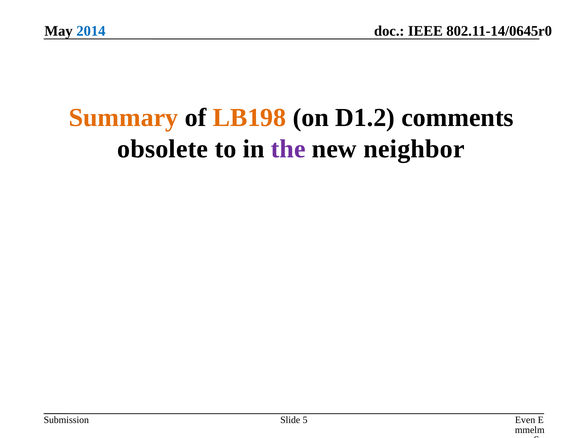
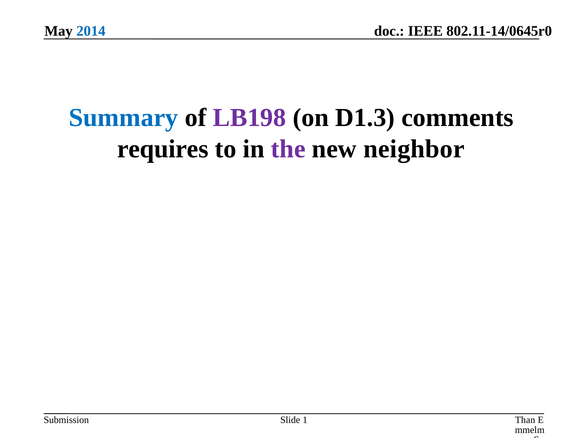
Summary colour: orange -> blue
LB198 colour: orange -> purple
D1.2: D1.2 -> D1.3
obsolete: obsolete -> requires
Even: Even -> Than
5: 5 -> 1
